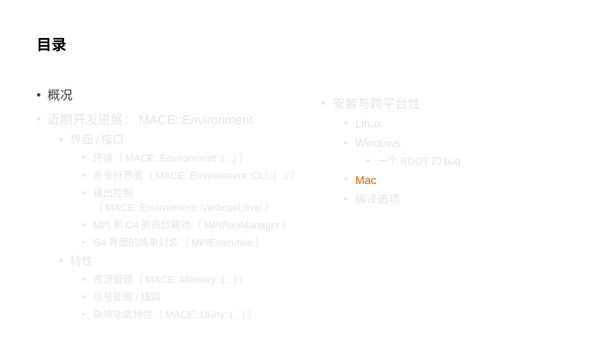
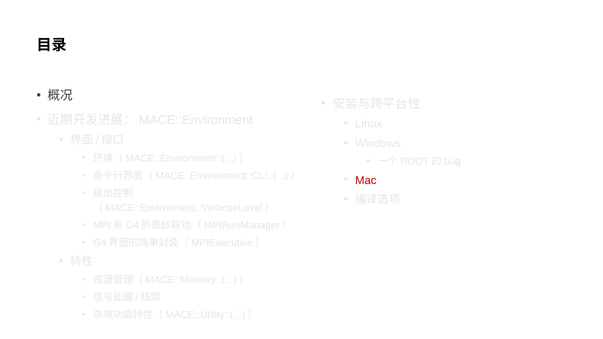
Mac colour: orange -> red
